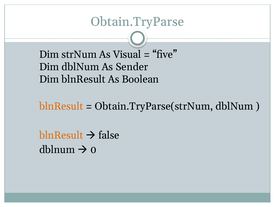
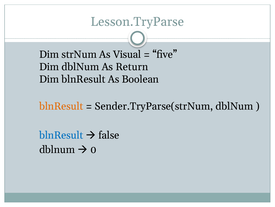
Obtain.TryParse: Obtain.TryParse -> Lesson.TryParse
Sender: Sender -> Return
Obtain.TryParse(strNum: Obtain.TryParse(strNum -> Sender.TryParse(strNum
blnResult at (61, 135) colour: orange -> blue
